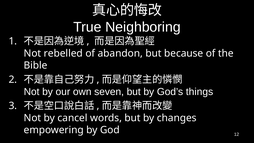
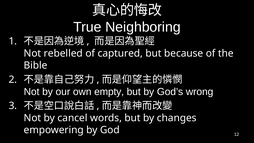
abandon: abandon -> captured
seven: seven -> empty
things: things -> wrong
